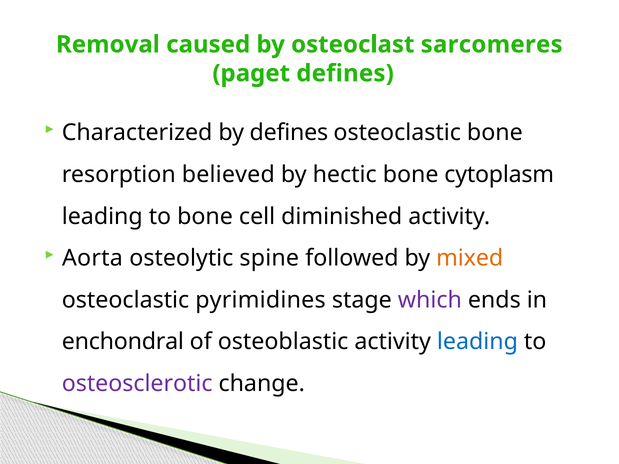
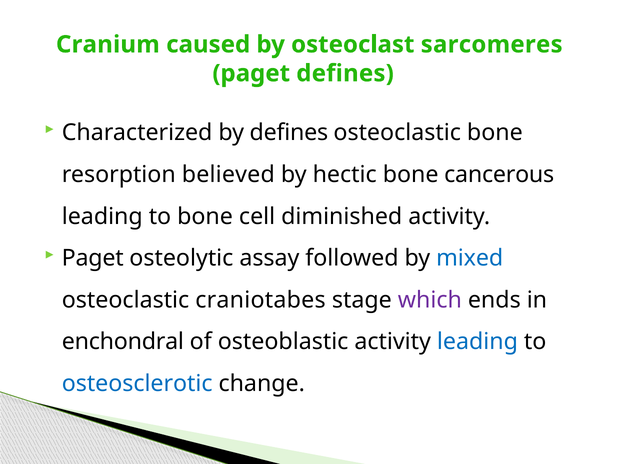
Removal: Removal -> Cranium
cytoplasm: cytoplasm -> cancerous
Aorta at (92, 258): Aorta -> Paget
spine: spine -> assay
mixed colour: orange -> blue
pyrimidines: pyrimidines -> craniotabes
osteosclerotic colour: purple -> blue
